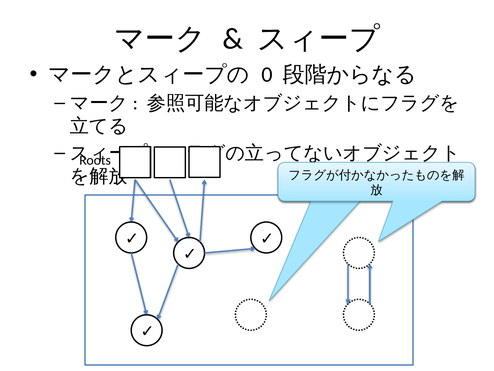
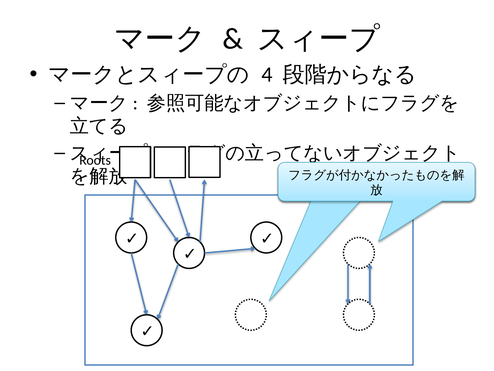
0: 0 -> 4
